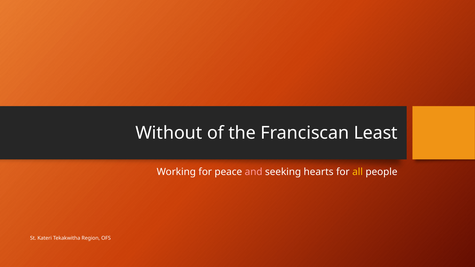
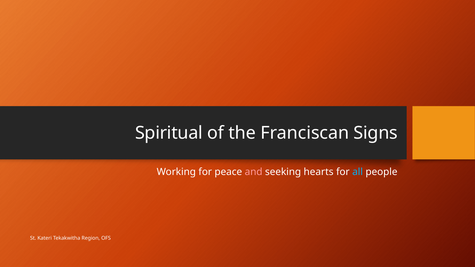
Without: Without -> Spiritual
Least: Least -> Signs
all colour: yellow -> light blue
